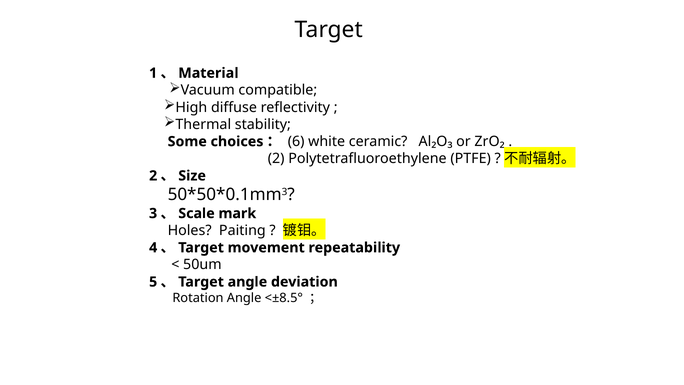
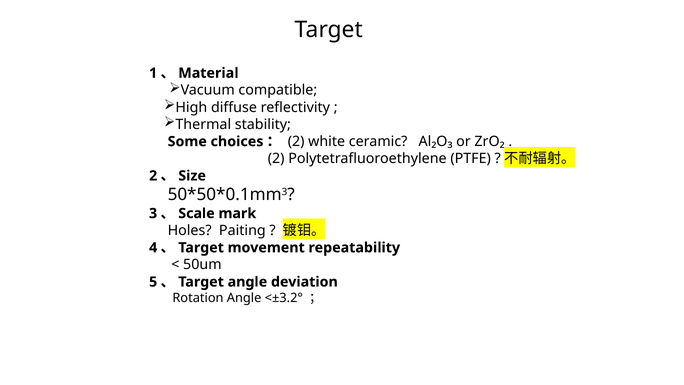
6 at (296, 141): 6 -> 2
<±8.5°: <±8.5° -> <±3.2°
